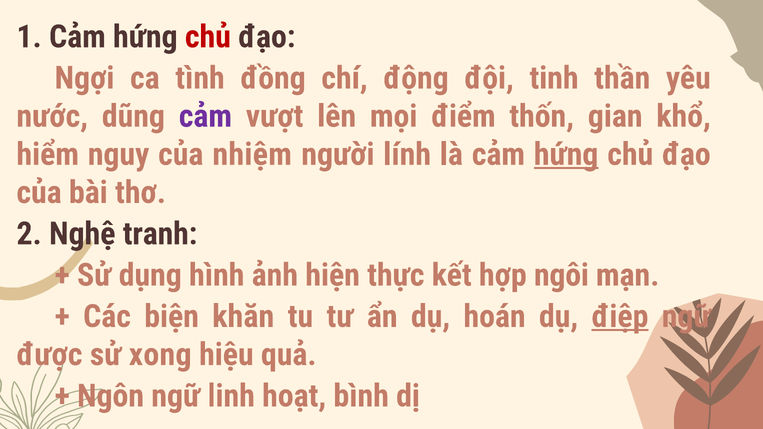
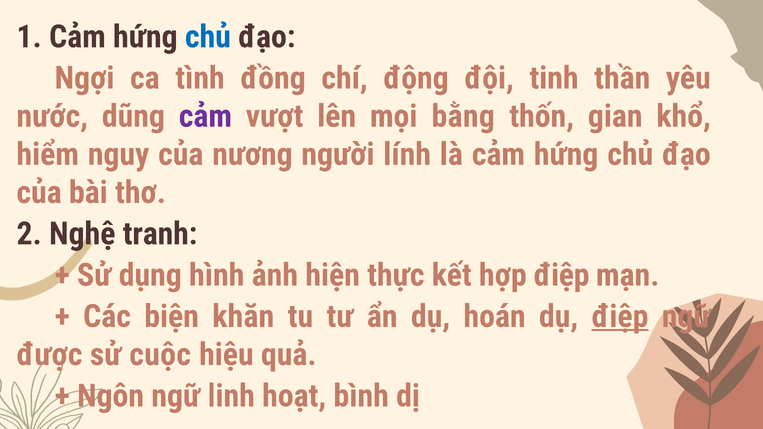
chủ at (208, 37) colour: red -> blue
điểm: điểm -> bằng
nhiệm: nhiệm -> nương
hứng at (566, 154) underline: present -> none
hợp ngôi: ngôi -> điệp
xong: xong -> cuộc
